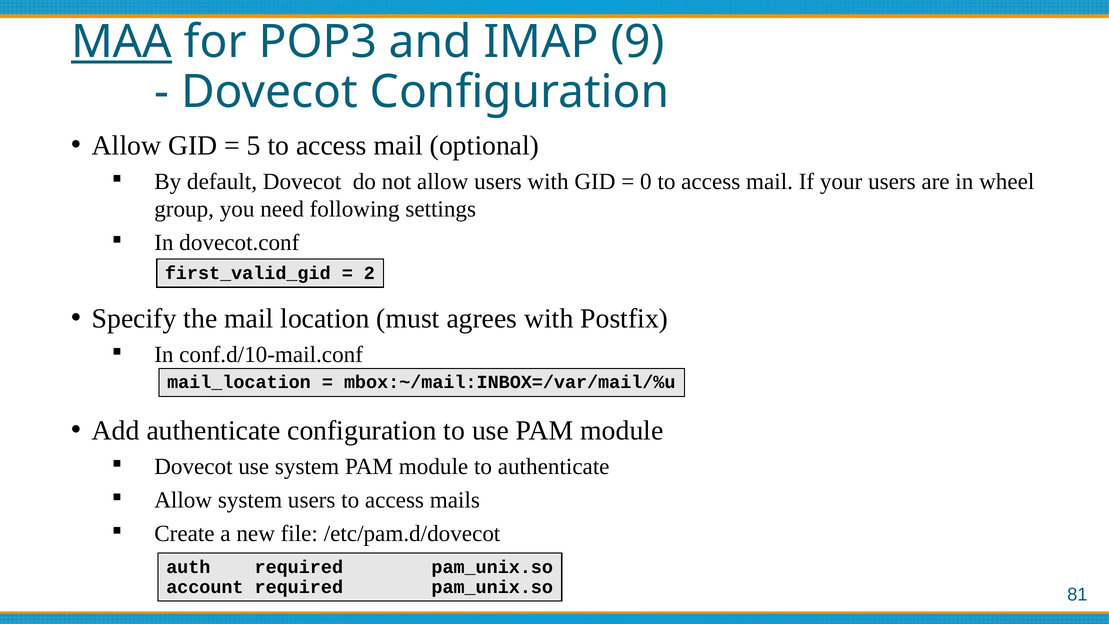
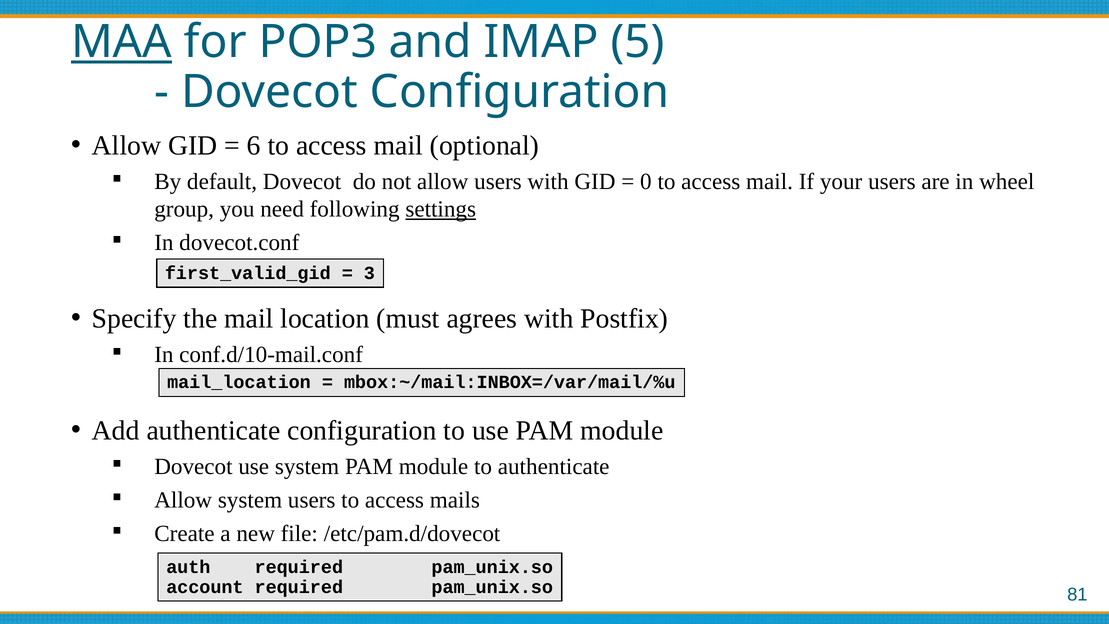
9: 9 -> 5
5: 5 -> 6
settings underline: none -> present
2: 2 -> 3
